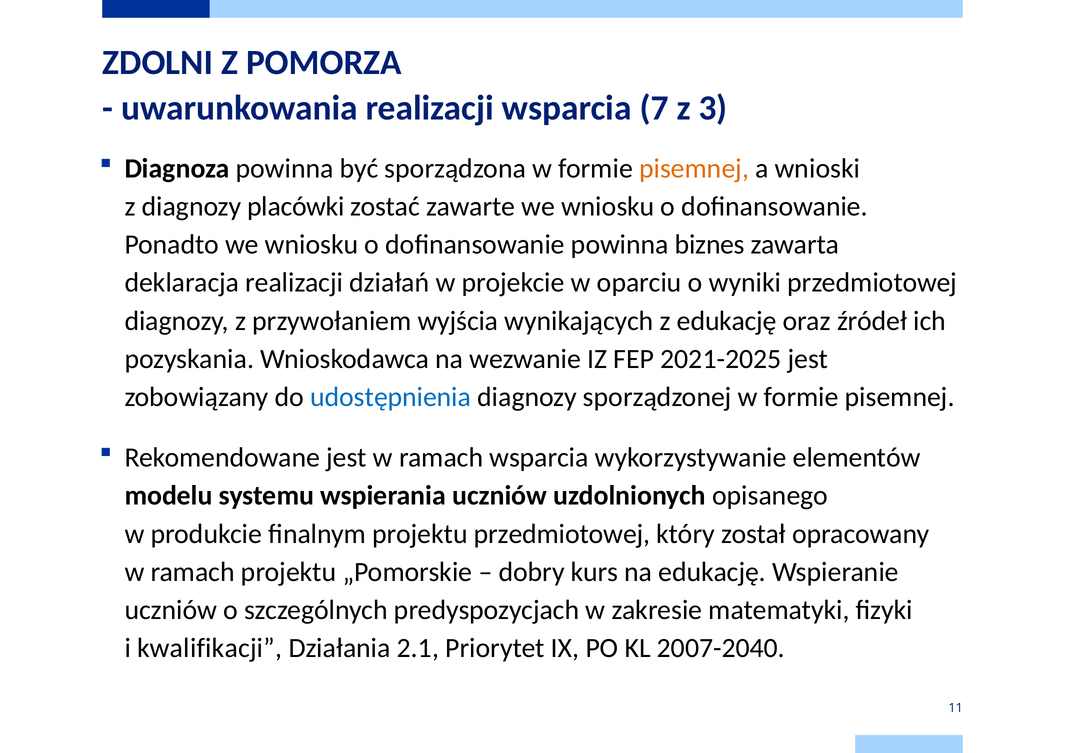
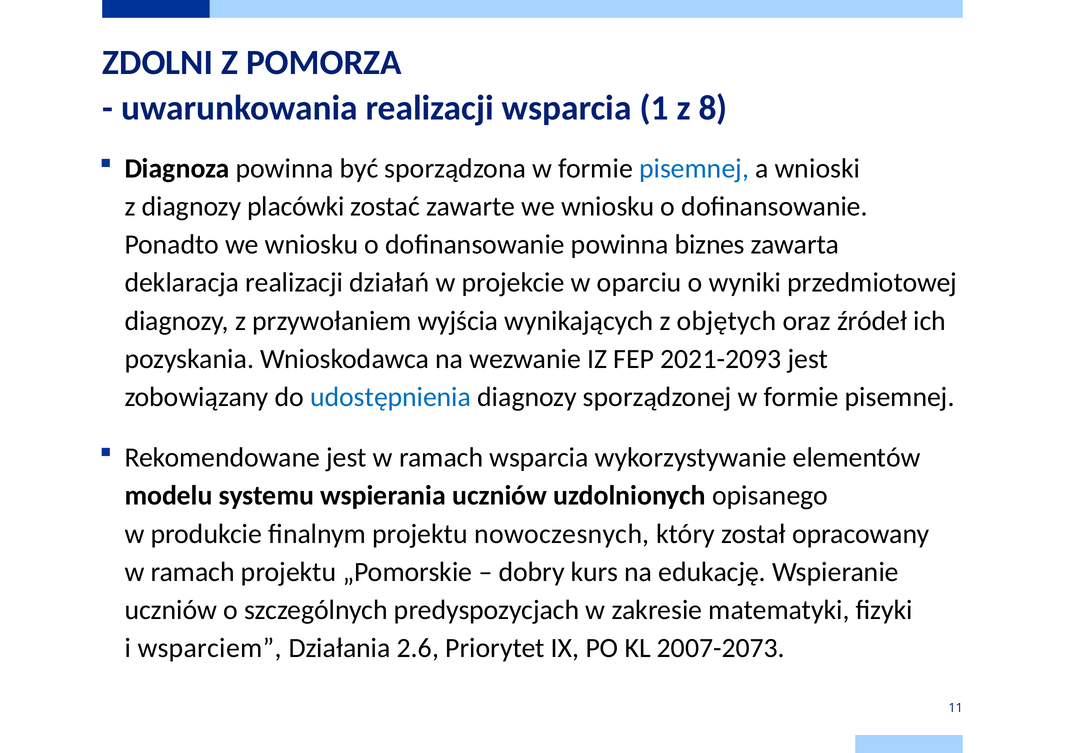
7: 7 -> 1
3: 3 -> 8
pisemnej at (694, 169) colour: orange -> blue
z edukację: edukację -> objętych
2021-2025: 2021-2025 -> 2021-2093
projektu przedmiotowej: przedmiotowej -> nowoczesnych
kwalifikacji: kwalifikacji -> wsparciem
2.1: 2.1 -> 2.6
2007-2040: 2007-2040 -> 2007-2073
